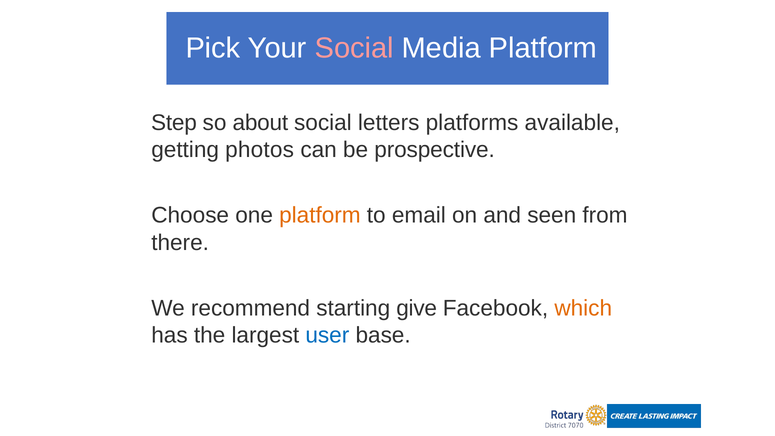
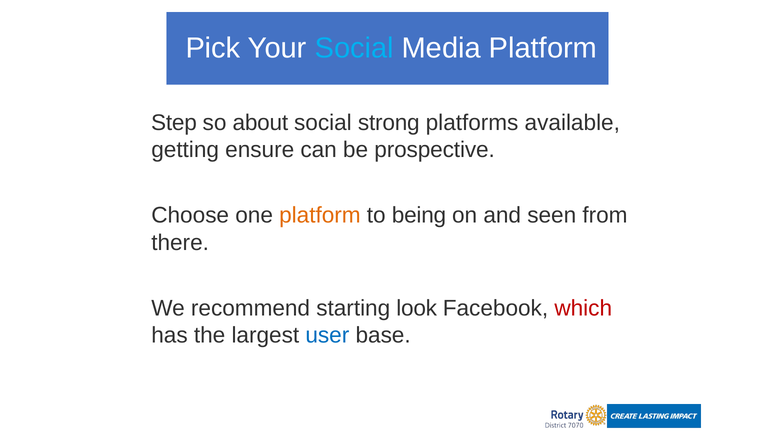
Social at (354, 48) colour: pink -> light blue
letters: letters -> strong
photos: photos -> ensure
email: email -> being
give: give -> look
which colour: orange -> red
